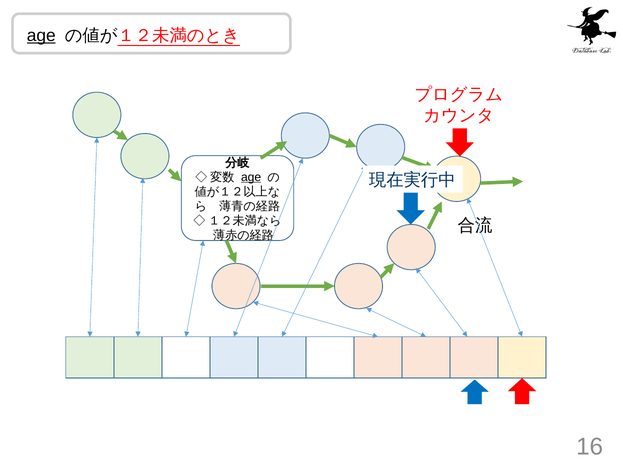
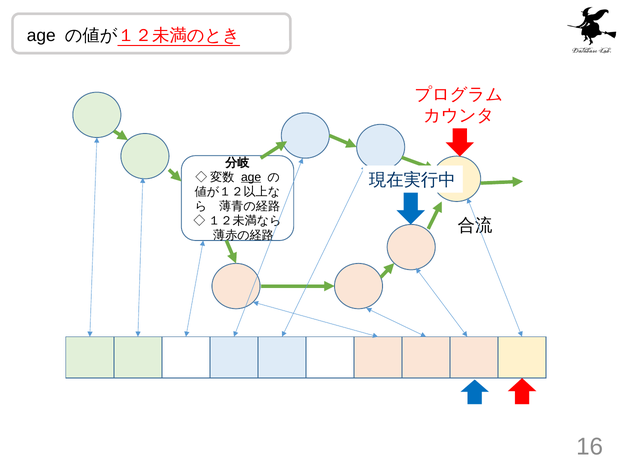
age at (41, 36) underline: present -> none
